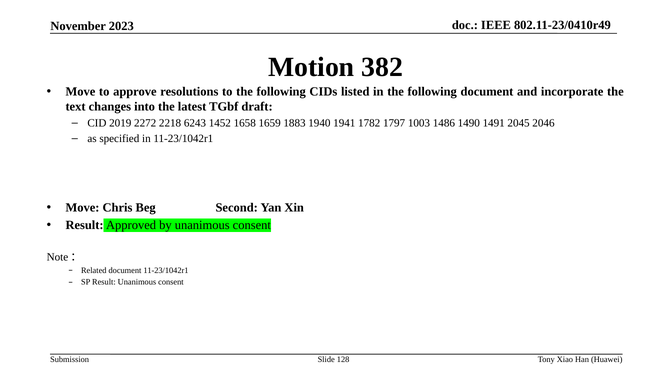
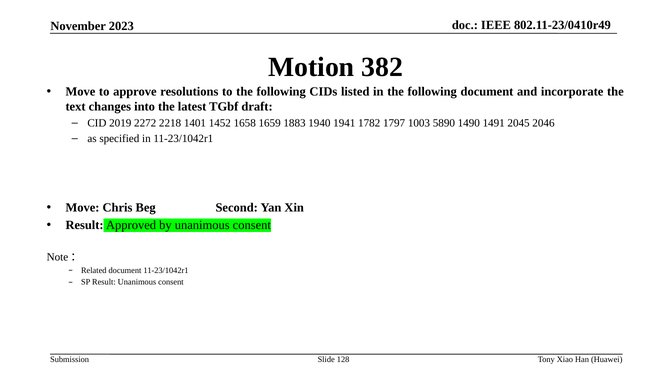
6243: 6243 -> 1401
1486: 1486 -> 5890
